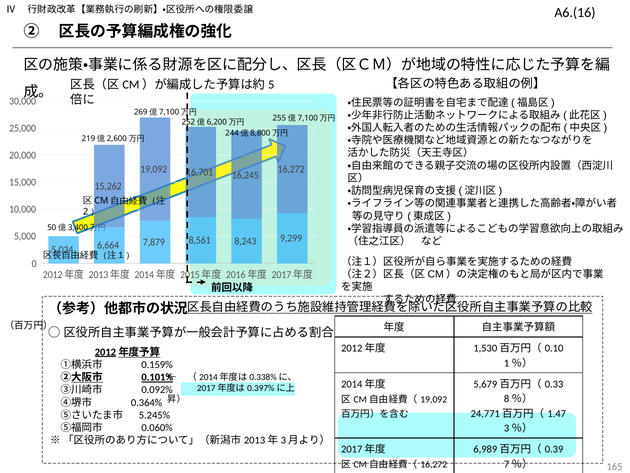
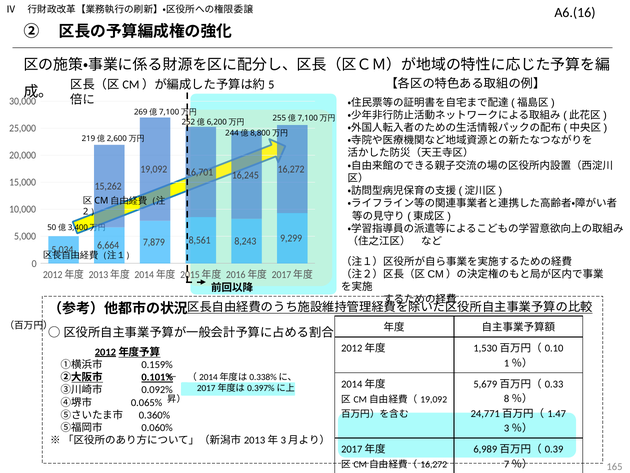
0.364%: 0.364% -> 0.065%
5.245%: 5.245% -> 0.360%
